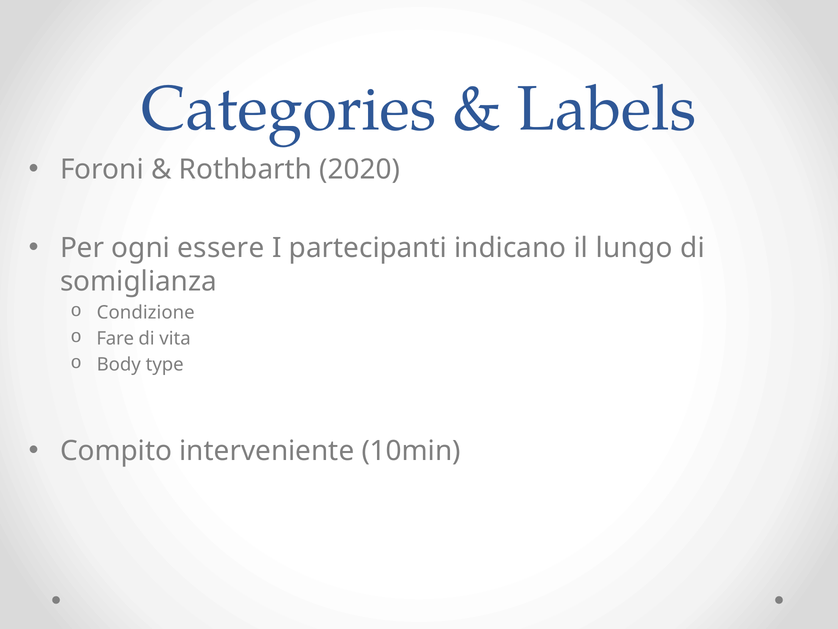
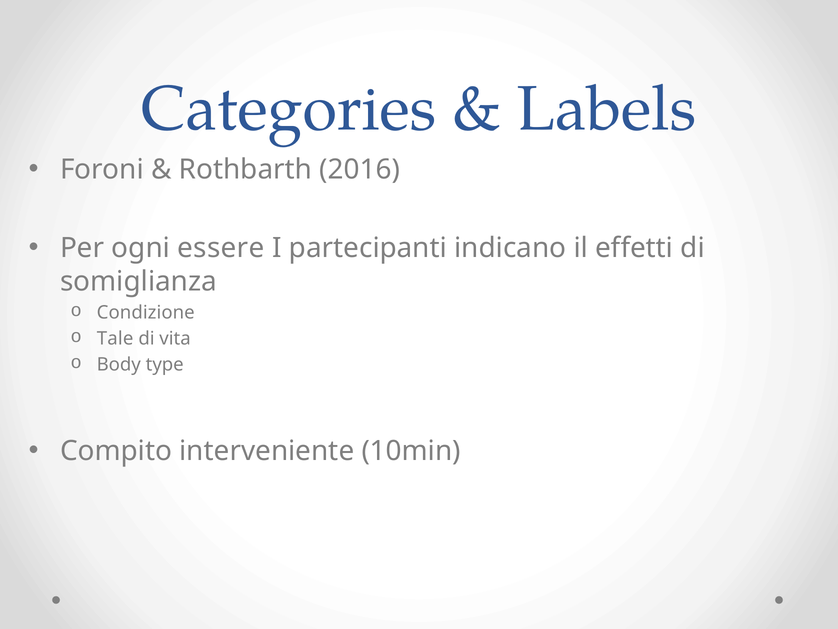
2020: 2020 -> 2016
lungo: lungo -> effetti
Fare: Fare -> Tale
